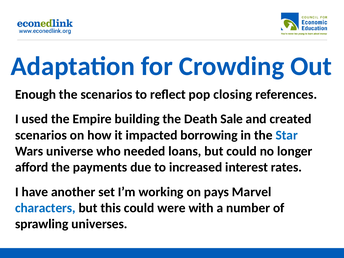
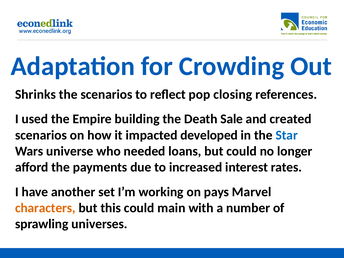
Enough: Enough -> Shrinks
borrowing: borrowing -> developed
characters colour: blue -> orange
were: were -> main
